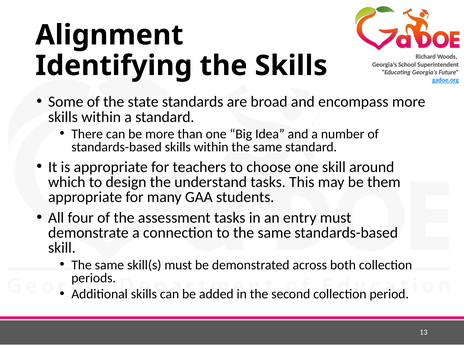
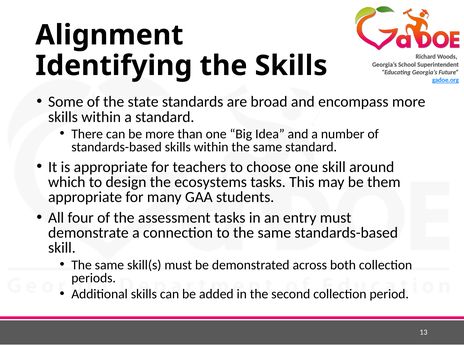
understand: understand -> ecosystems
